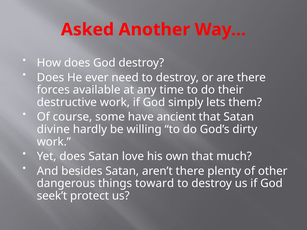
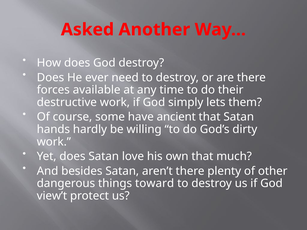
divine: divine -> hands
seek’t: seek’t -> view’t
